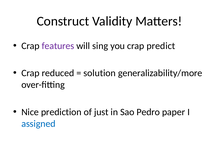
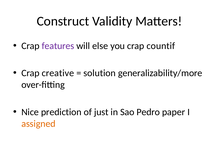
sing: sing -> else
predict: predict -> countif
reduced: reduced -> creative
assigned colour: blue -> orange
